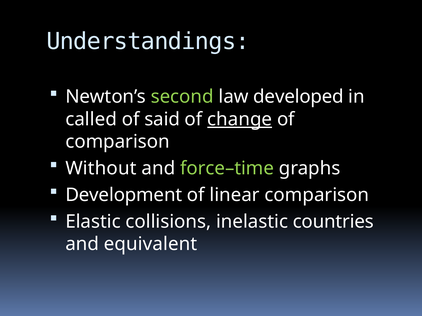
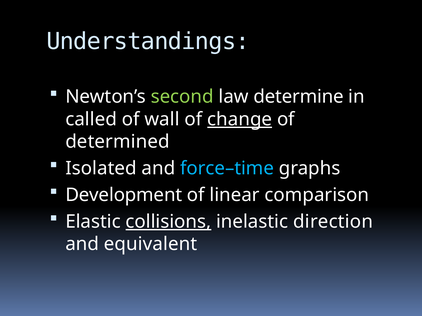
developed: developed -> determine
said: said -> wall
comparison at (118, 142): comparison -> determined
Without: Without -> Isolated
force–time colour: light green -> light blue
collisions underline: none -> present
countries: countries -> direction
